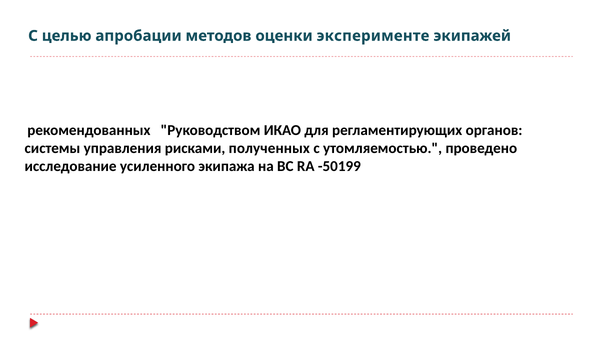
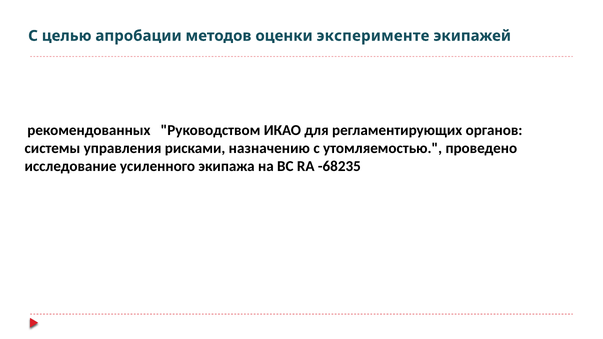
полученных: полученных -> назначению
-50199: -50199 -> -68235
